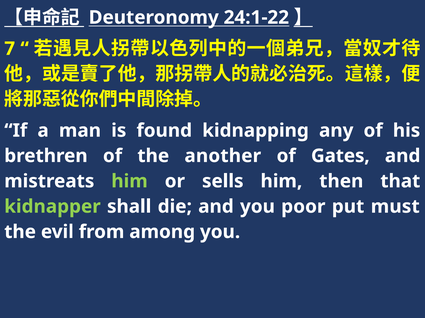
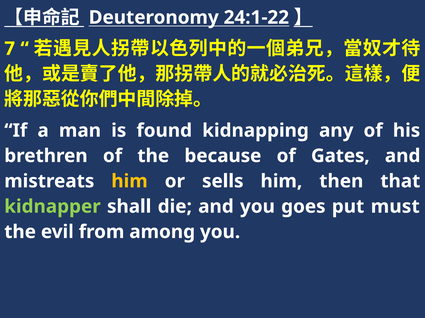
another: another -> because
him at (130, 182) colour: light green -> yellow
poor: poor -> goes
